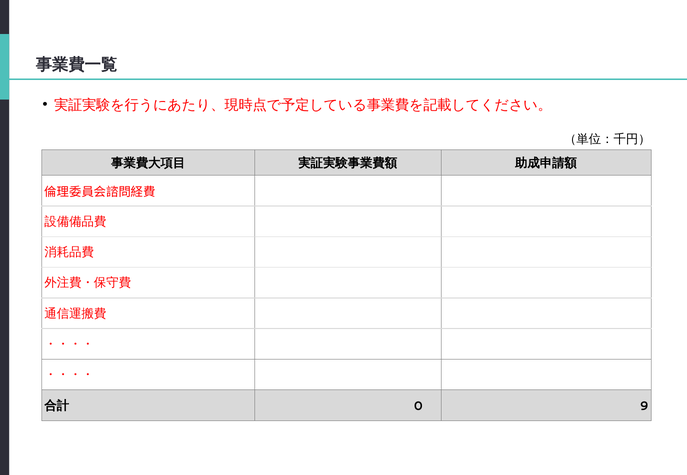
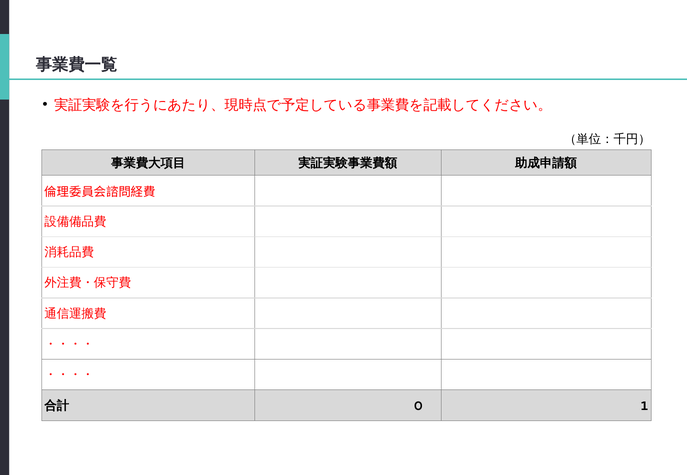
9: 9 -> 1
